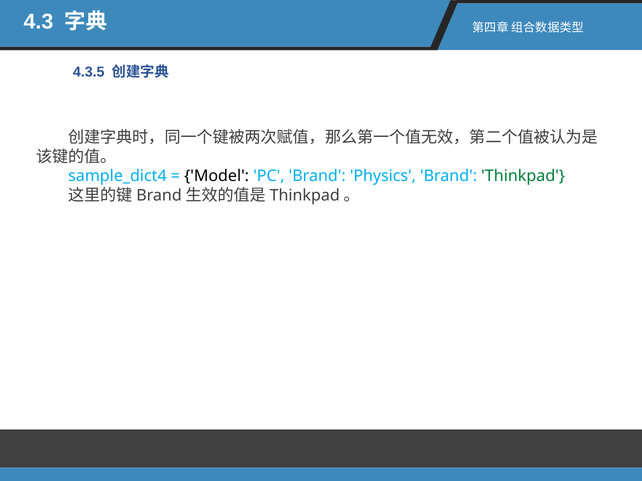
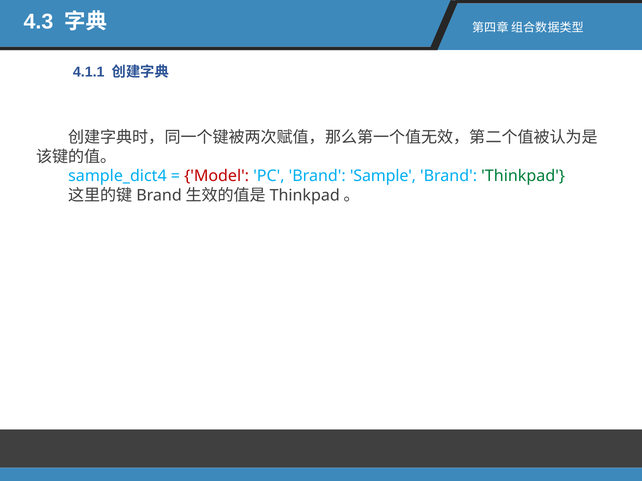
4.3.5: 4.3.5 -> 4.1.1
Model colour: black -> red
Physics: Physics -> Sample
